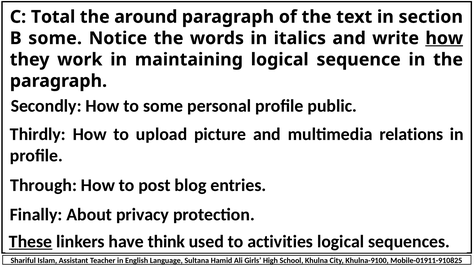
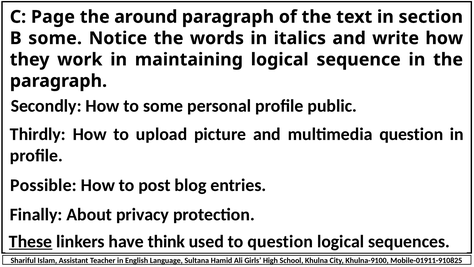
Total: Total -> Page
how at (444, 38) underline: present -> none
multimedia relations: relations -> question
Through: Through -> Possible
to activities: activities -> question
